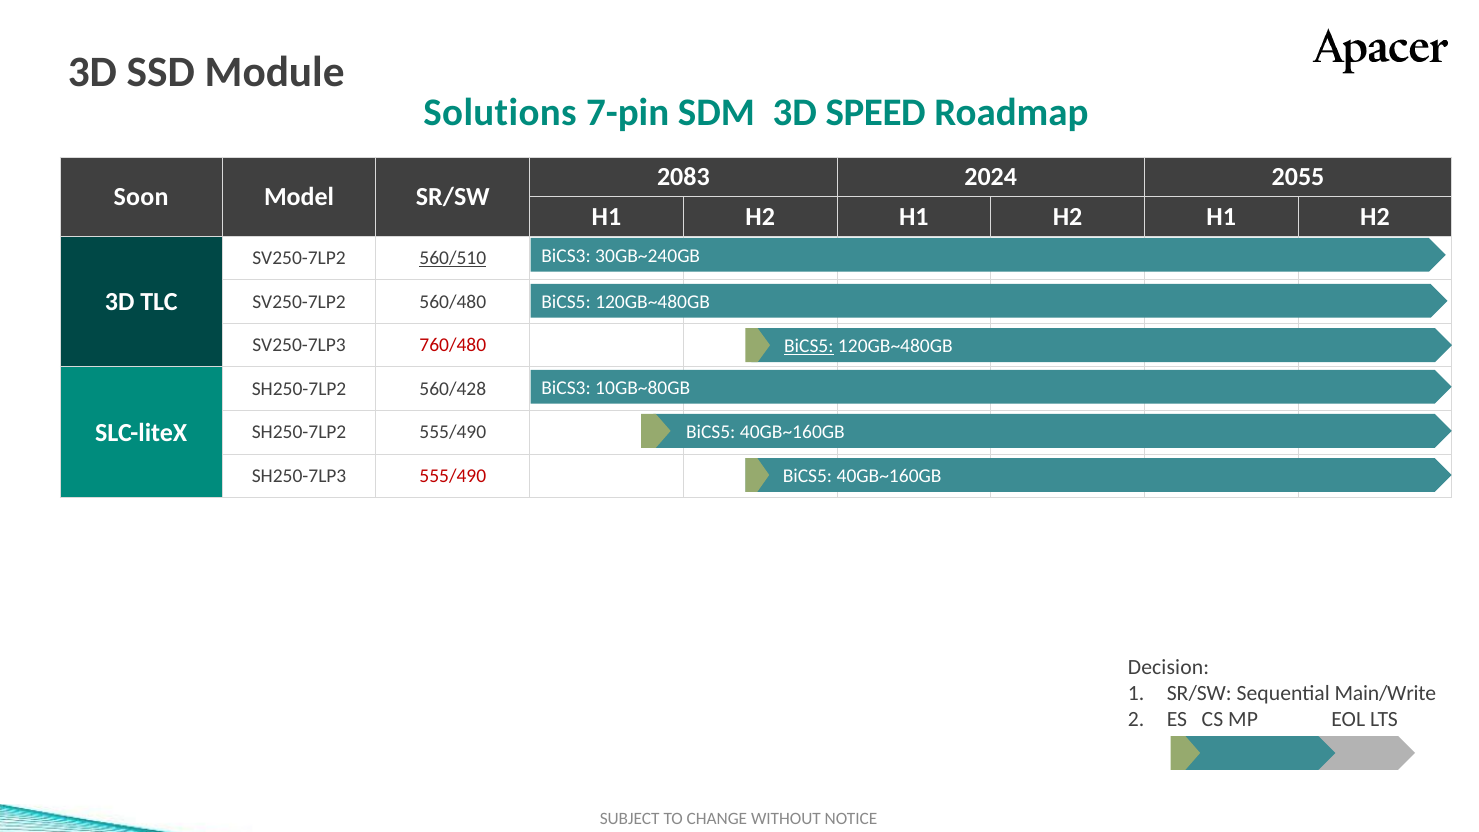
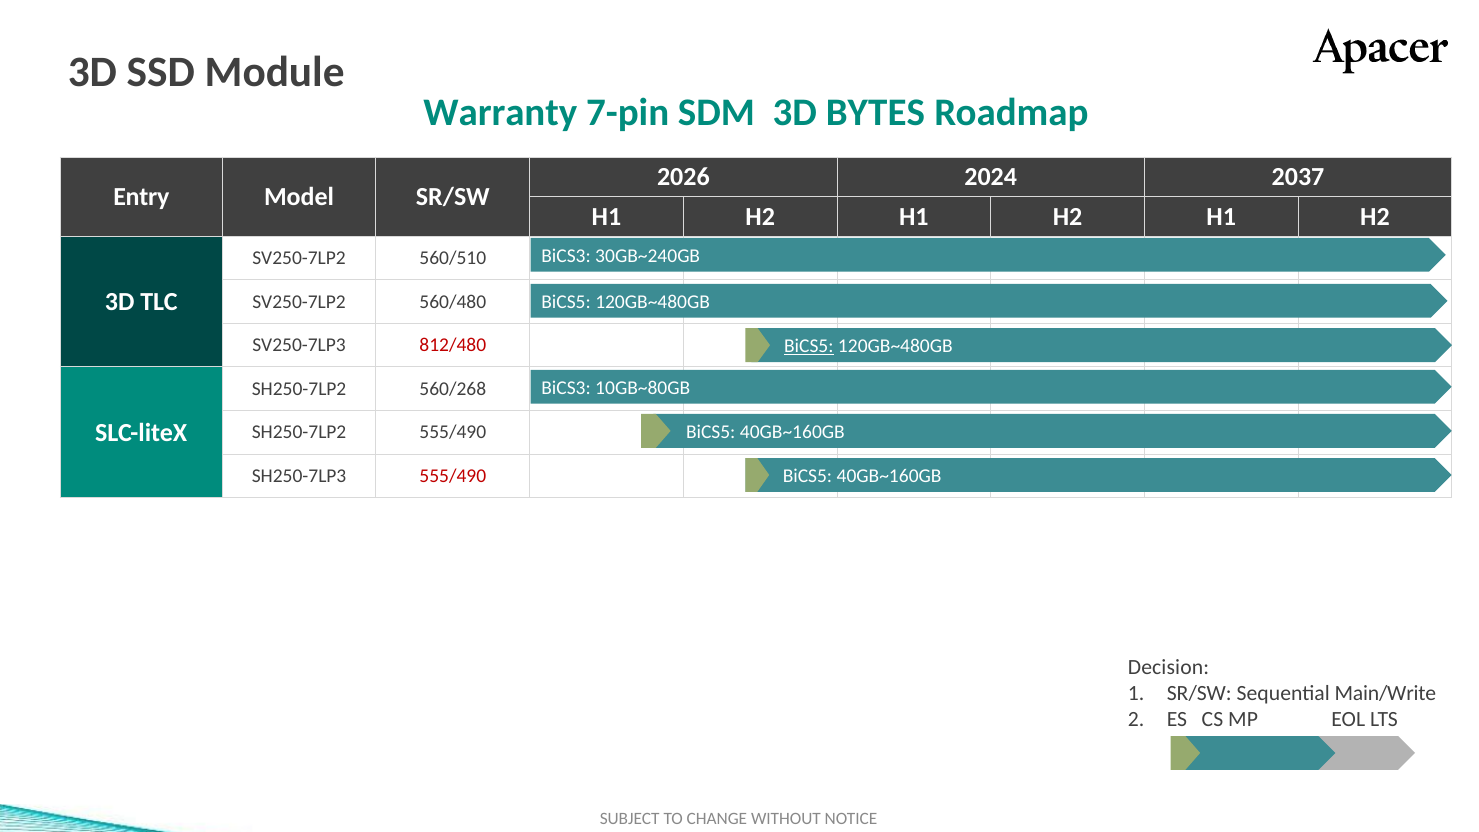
Solutions: Solutions -> Warranty
SPEED: SPEED -> BYTES
2083: 2083 -> 2026
2055: 2055 -> 2037
Soon: Soon -> Entry
560/510 underline: present -> none
760/480: 760/480 -> 812/480
560/428: 560/428 -> 560/268
